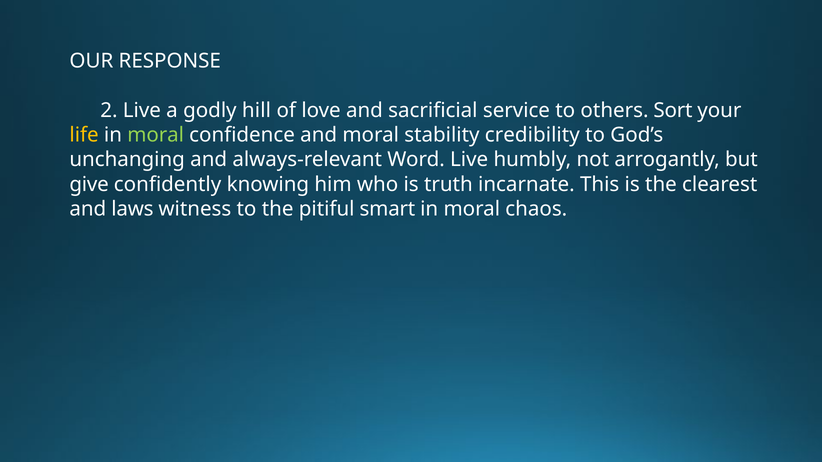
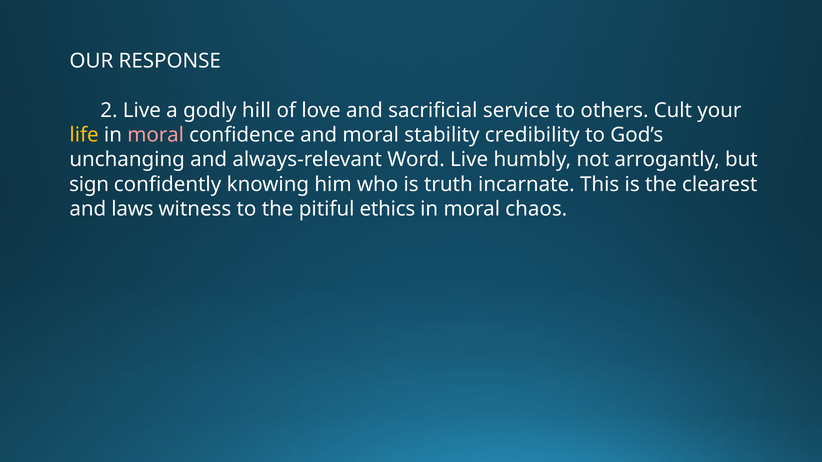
Sort: Sort -> Cult
moral at (156, 135) colour: light green -> pink
give: give -> sign
smart: smart -> ethics
